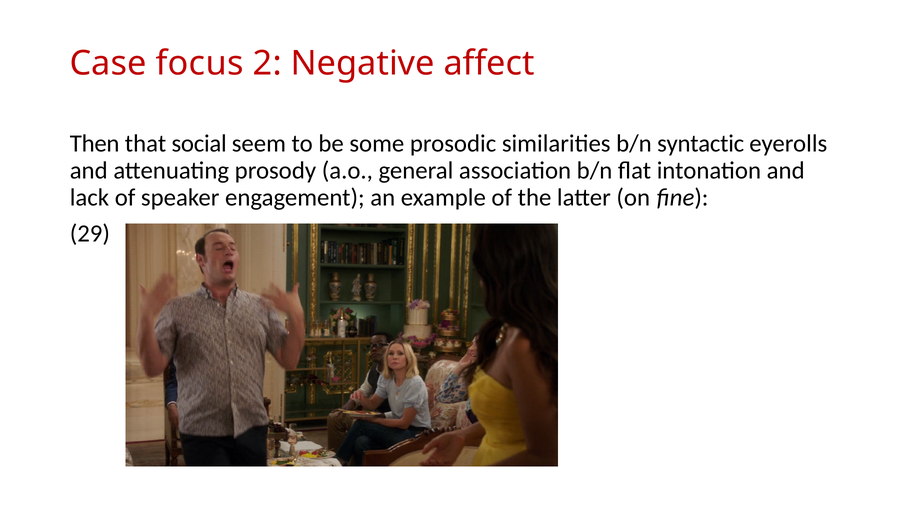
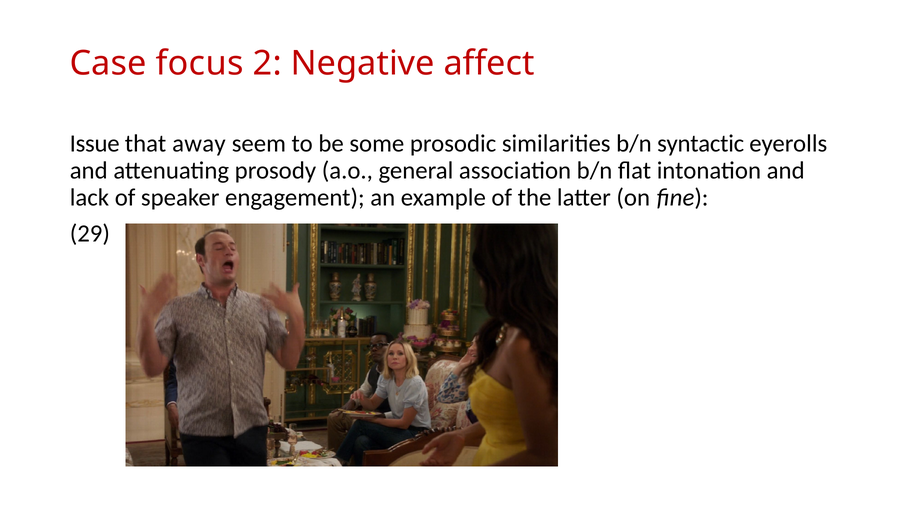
Then: Then -> Issue
social: social -> away
